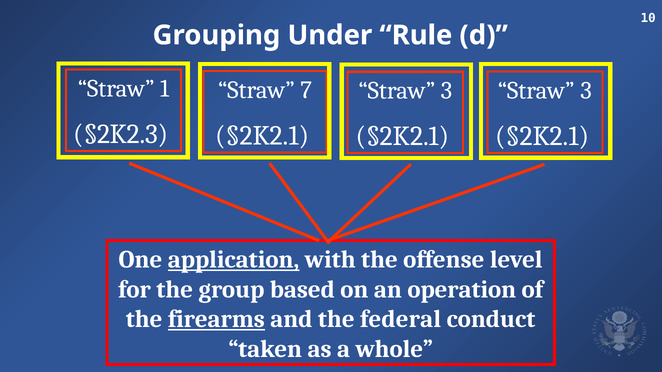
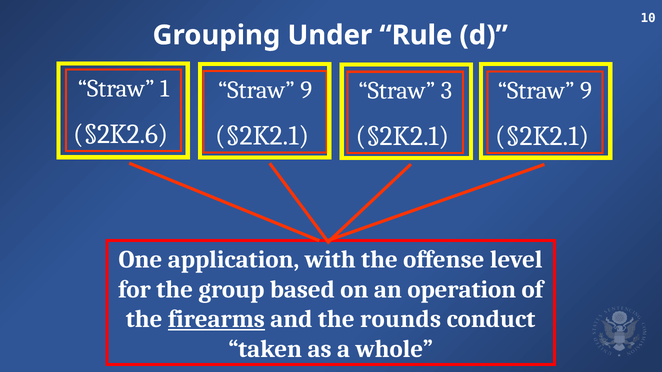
7 at (306, 90): 7 -> 9
3 at (586, 91): 3 -> 9
§2K2.3: §2K2.3 -> §2K2.6
application underline: present -> none
federal: federal -> rounds
